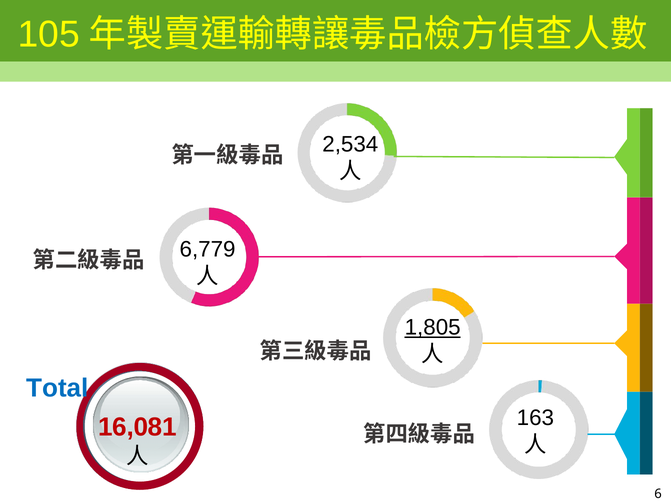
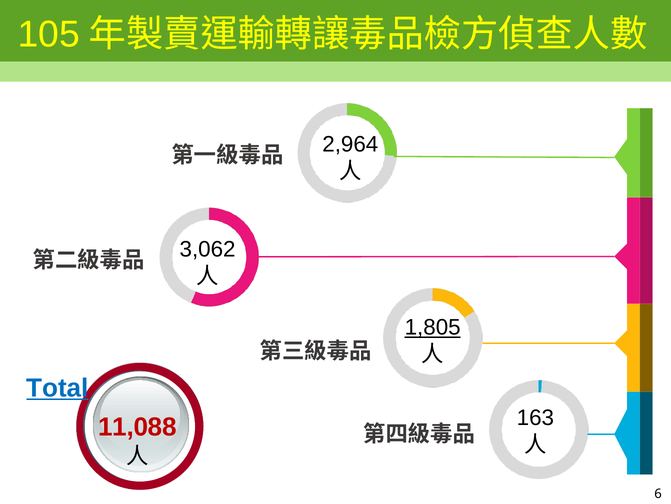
2,534: 2,534 -> 2,964
6,779: 6,779 -> 3,062
Total underline: none -> present
16,081: 16,081 -> 11,088
